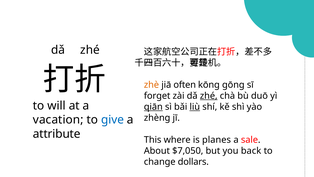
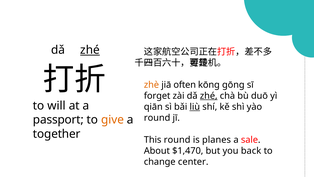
zhé at (90, 50) underline: none -> present
qiān underline: present -> none
zhèng at (157, 118): zhèng -> round
vacation: vacation -> passport
give colour: blue -> orange
attribute: attribute -> together
This where: where -> round
$7,050: $7,050 -> $1,470
dollars: dollars -> center
